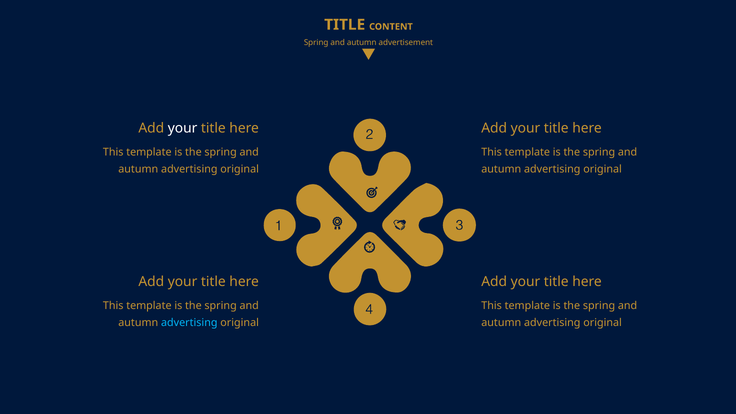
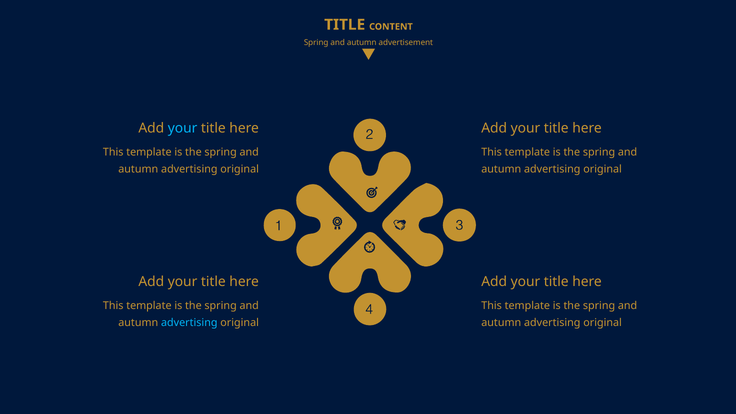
your at (183, 128) colour: white -> light blue
